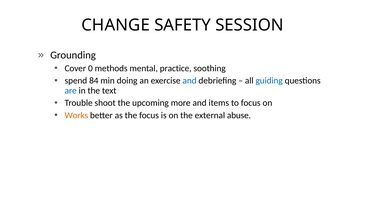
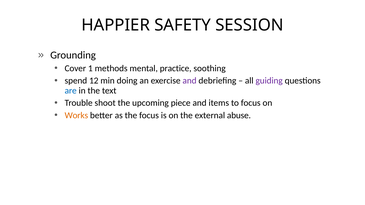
CHANGE: CHANGE -> HAPPIER
0: 0 -> 1
84: 84 -> 12
and at (190, 81) colour: blue -> purple
guiding colour: blue -> purple
more: more -> piece
